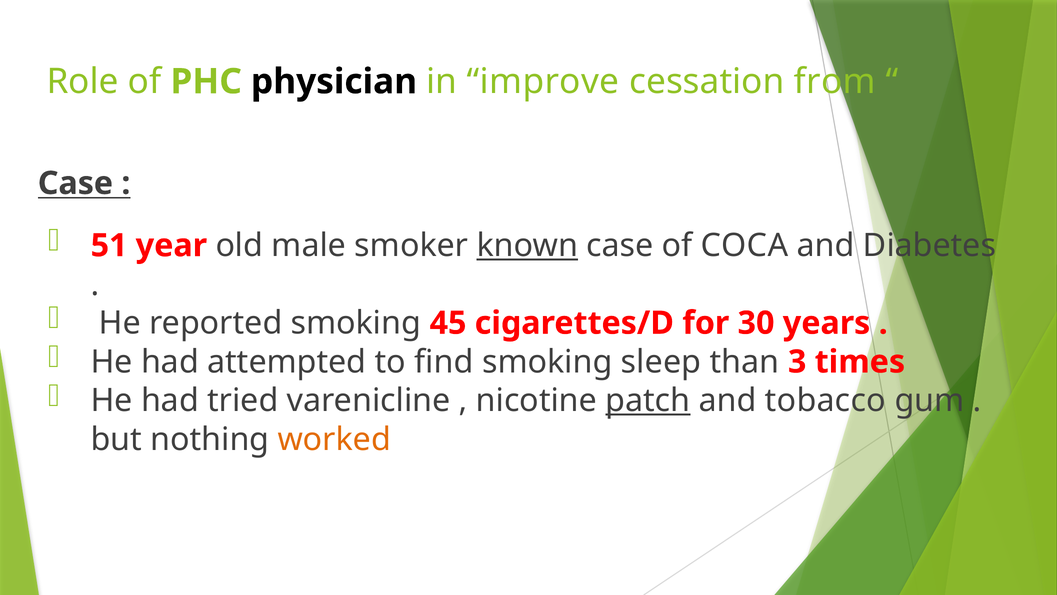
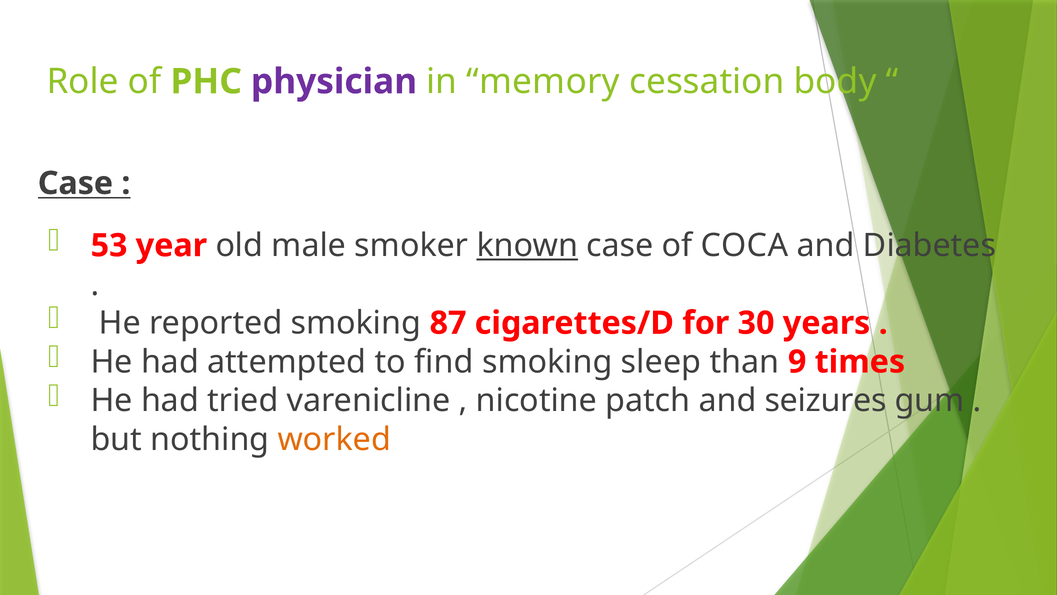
physician colour: black -> purple
improve: improve -> memory
from: from -> body
51: 51 -> 53
45: 45 -> 87
3: 3 -> 9
patch underline: present -> none
tobacco: tobacco -> seizures
